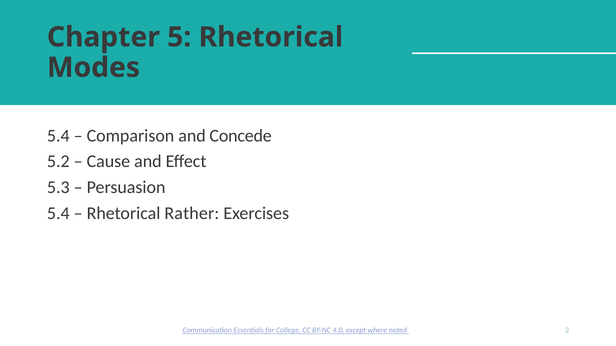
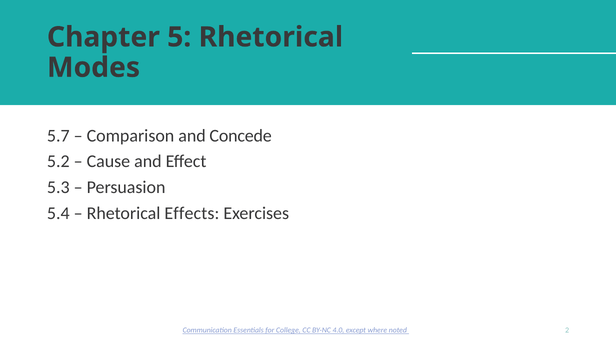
5.4 at (58, 136): 5.4 -> 5.7
Rather: Rather -> Effects
